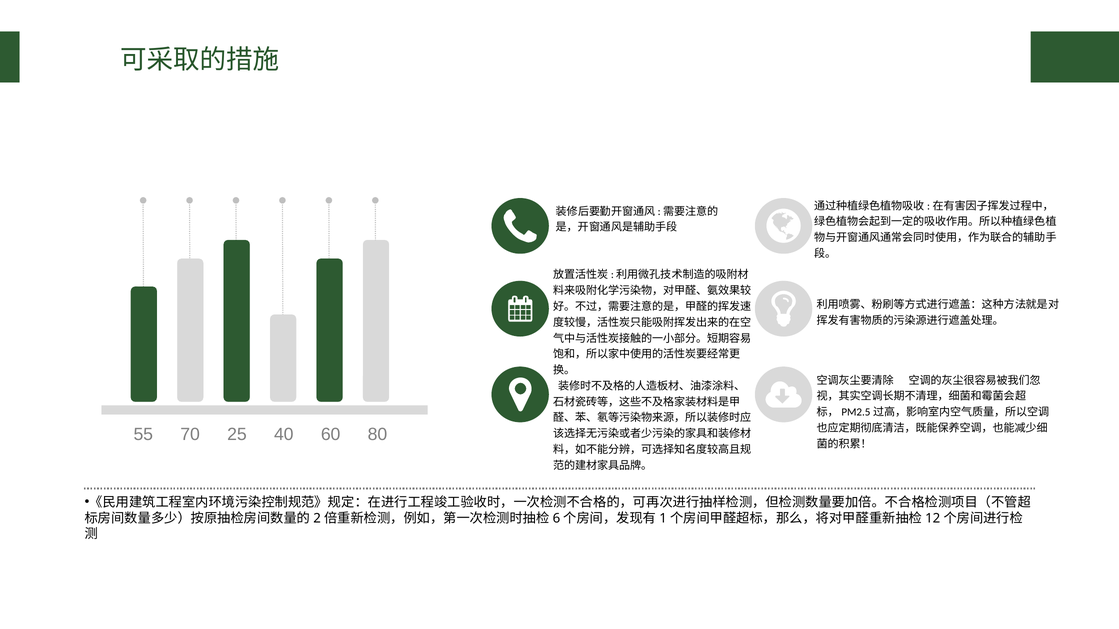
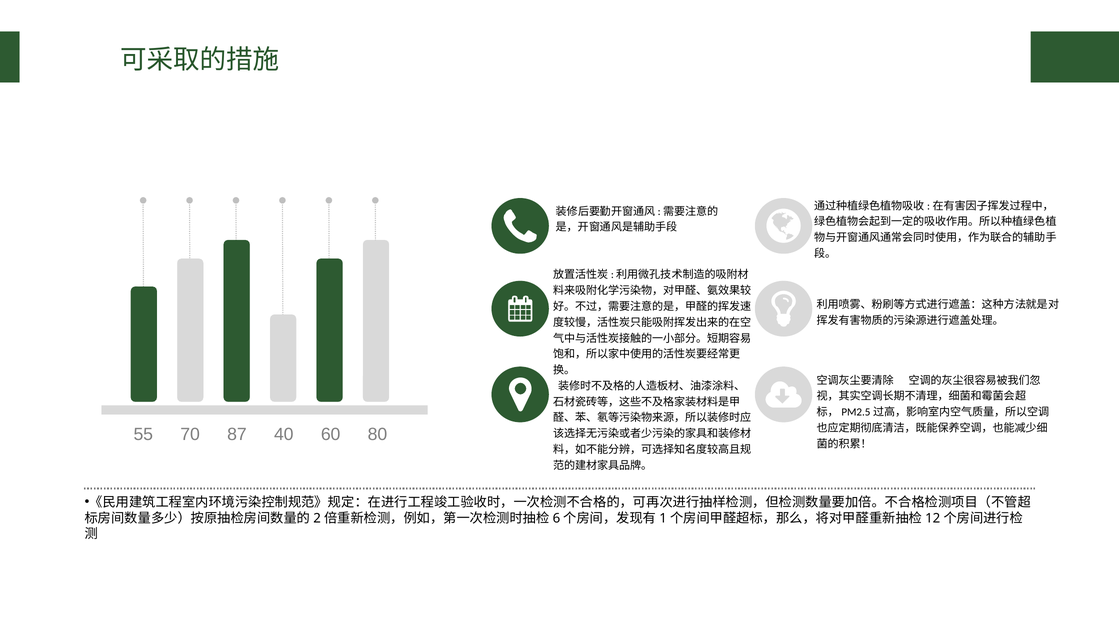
25: 25 -> 87
